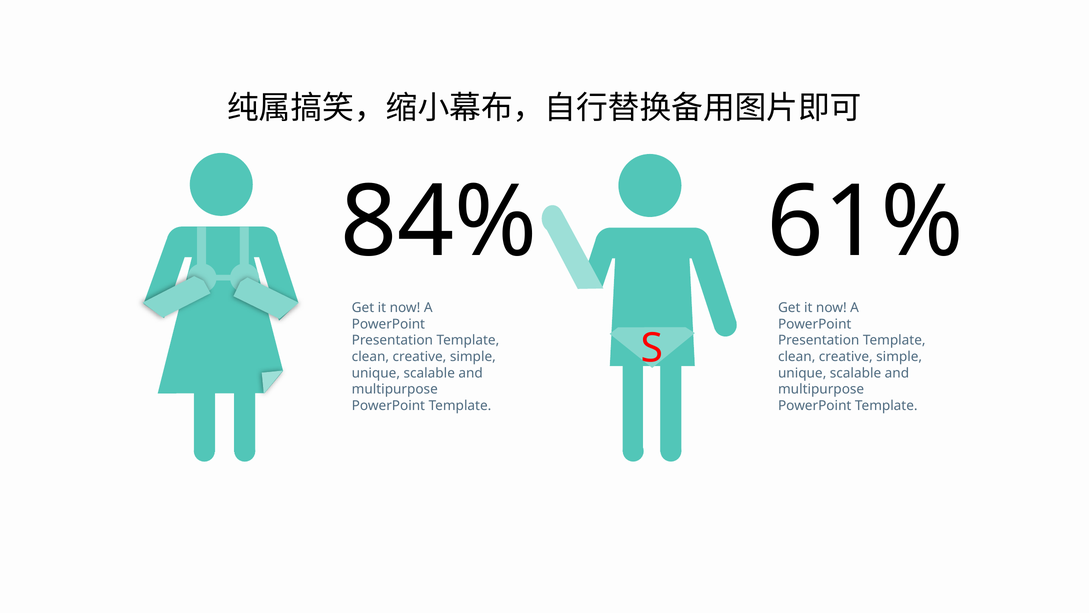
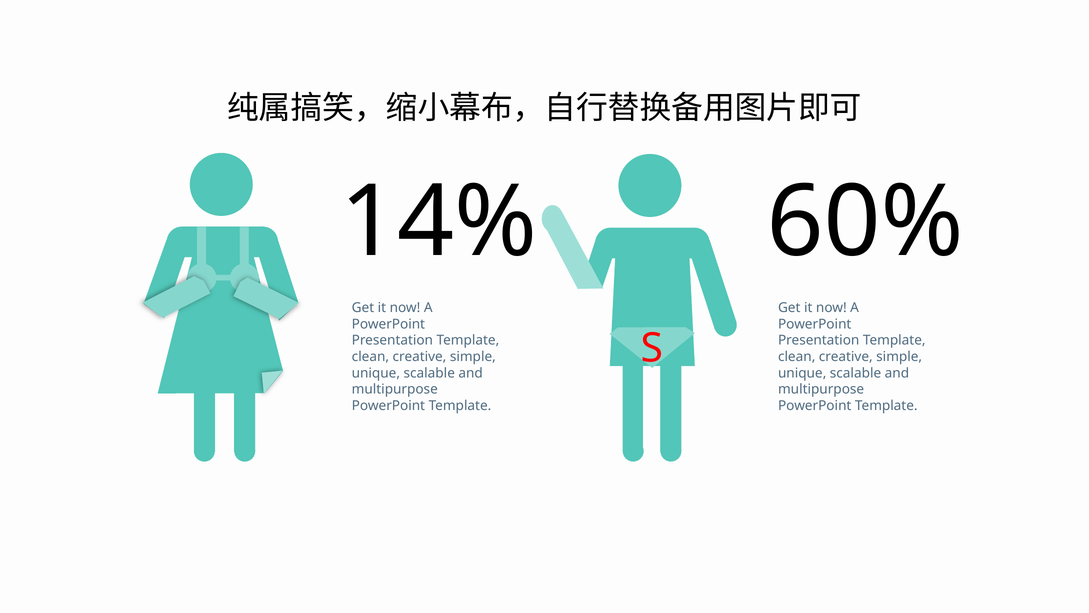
84%: 84% -> 14%
61%: 61% -> 60%
